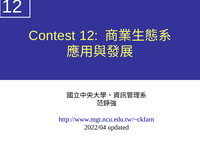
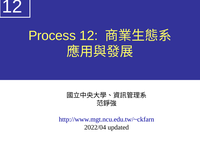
Contest: Contest -> Process
